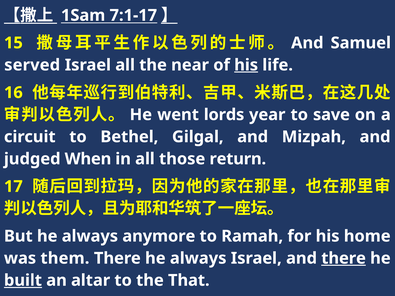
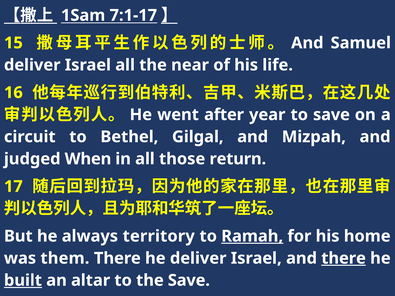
served at (32, 65): served -> deliver
his at (246, 65) underline: present -> none
lords: lords -> after
anymore: anymore -> territory
Ramah underline: none -> present
There he always: always -> deliver
the That: That -> Save
